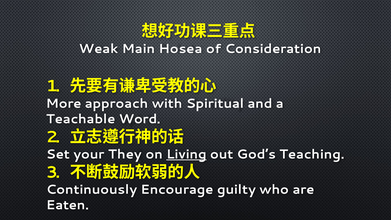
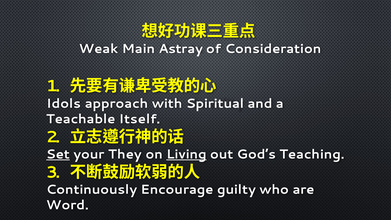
Hosea: Hosea -> Astray
More: More -> Idols
Word: Word -> Itself
Set underline: none -> present
Eaten: Eaten -> Word
